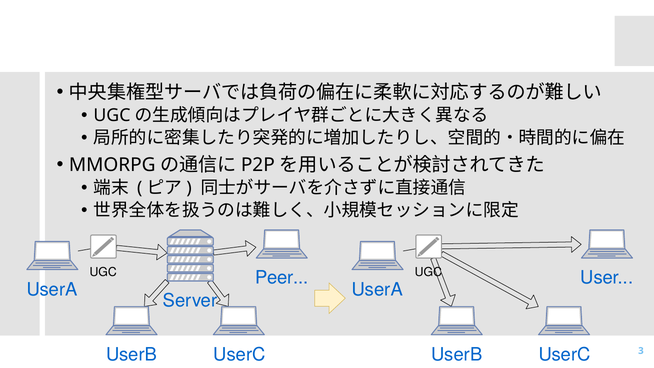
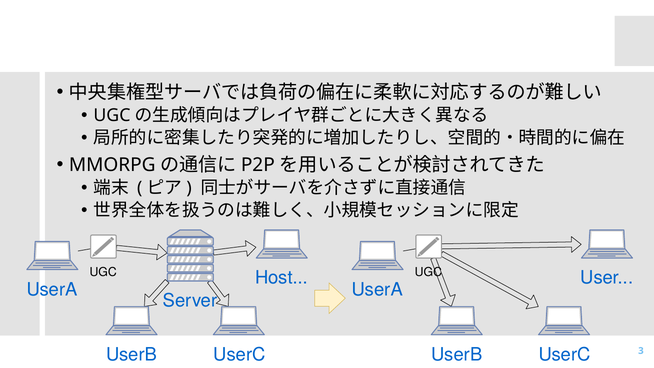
Peer: Peer -> Host
